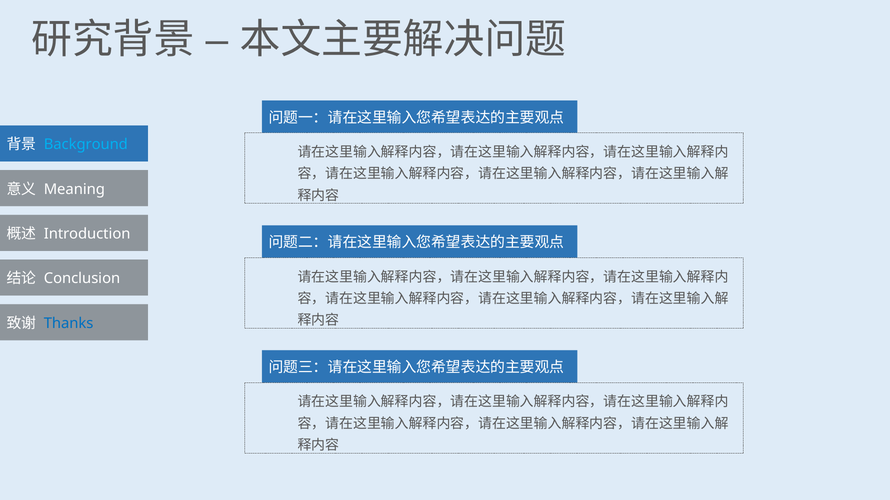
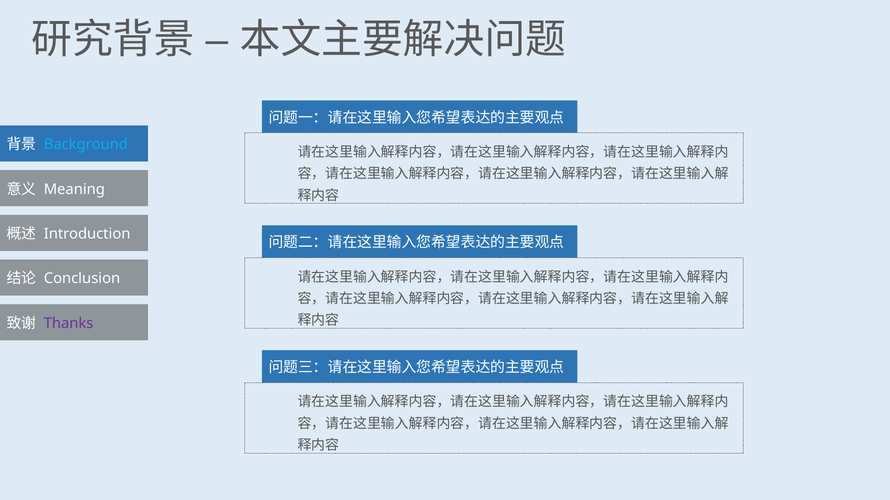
Thanks colour: blue -> purple
